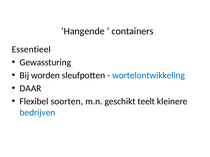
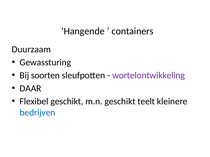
Essentieel: Essentieel -> Duurzaam
worden: worden -> soorten
wortelontwikkeling colour: blue -> purple
Flexibel soorten: soorten -> geschikt
